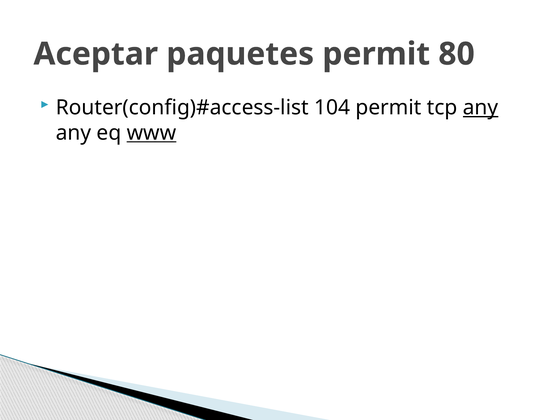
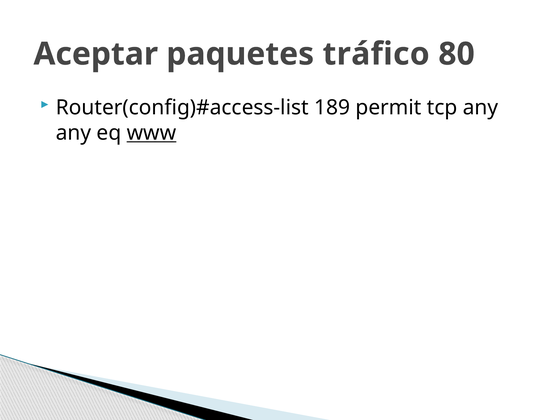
paquetes permit: permit -> tráfico
104: 104 -> 189
any at (481, 107) underline: present -> none
